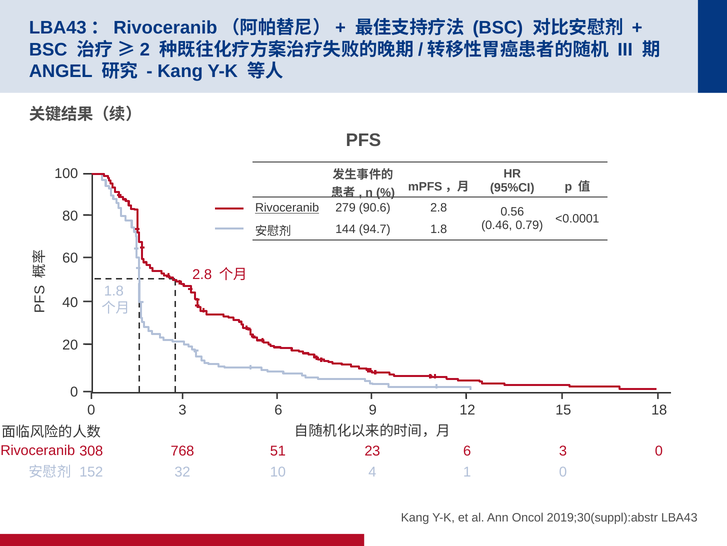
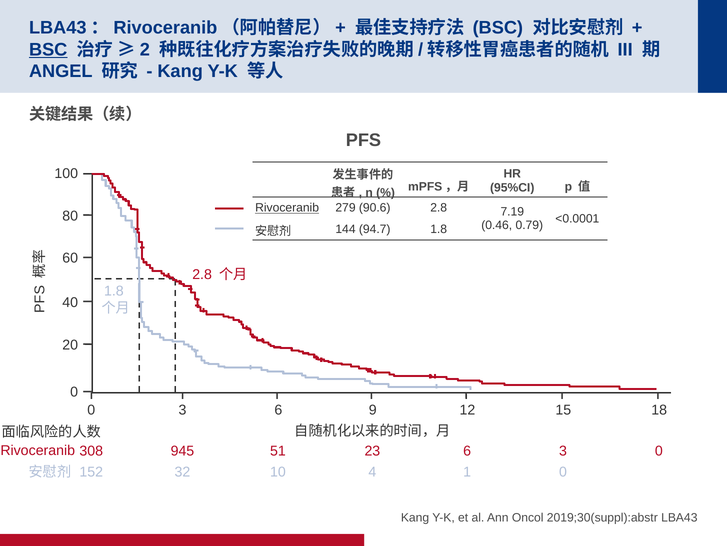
BSC at (48, 49) underline: none -> present
0.56: 0.56 -> 7.19
768: 768 -> 945
